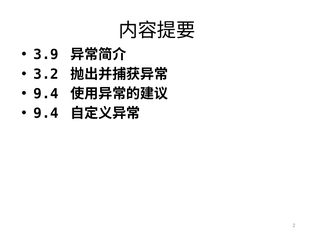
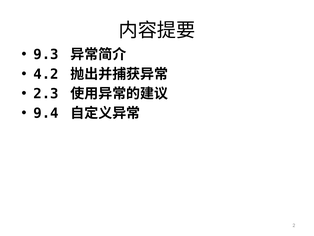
3.9: 3.9 -> 9.3
3.2: 3.2 -> 4.2
9.4 at (46, 94): 9.4 -> 2.3
